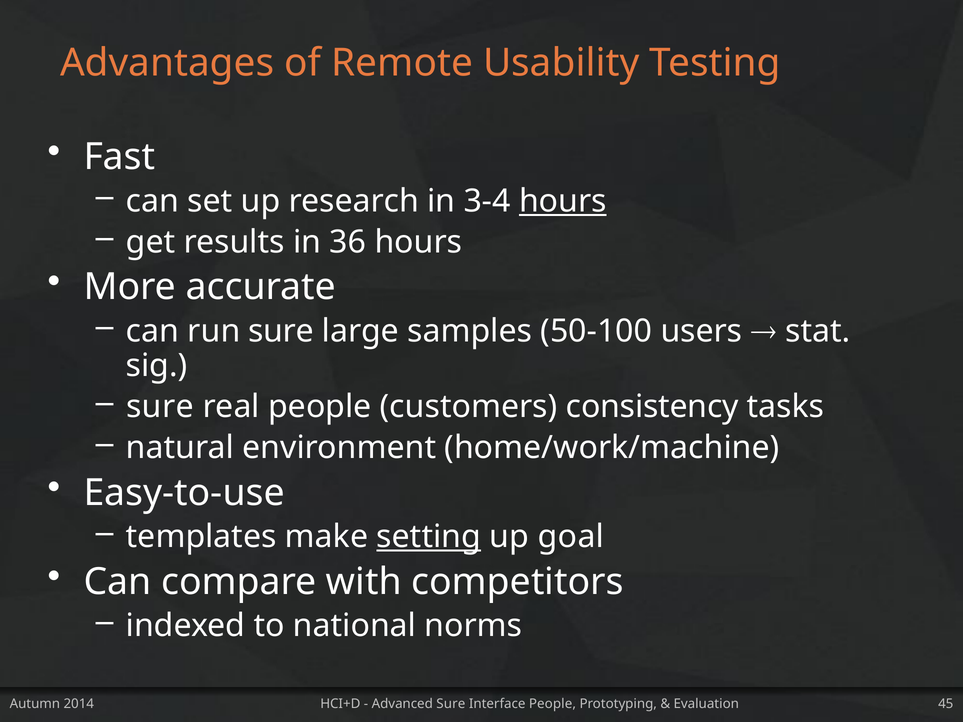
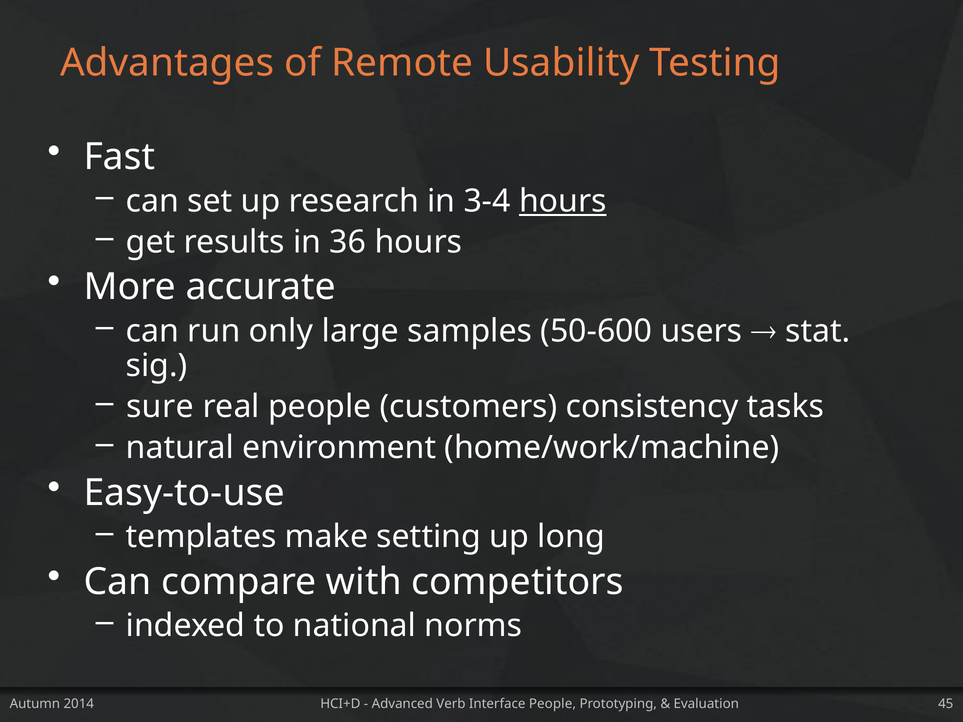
run sure: sure -> only
50-100: 50-100 -> 50-600
setting underline: present -> none
goal: goal -> long
Advanced Sure: Sure -> Verb
